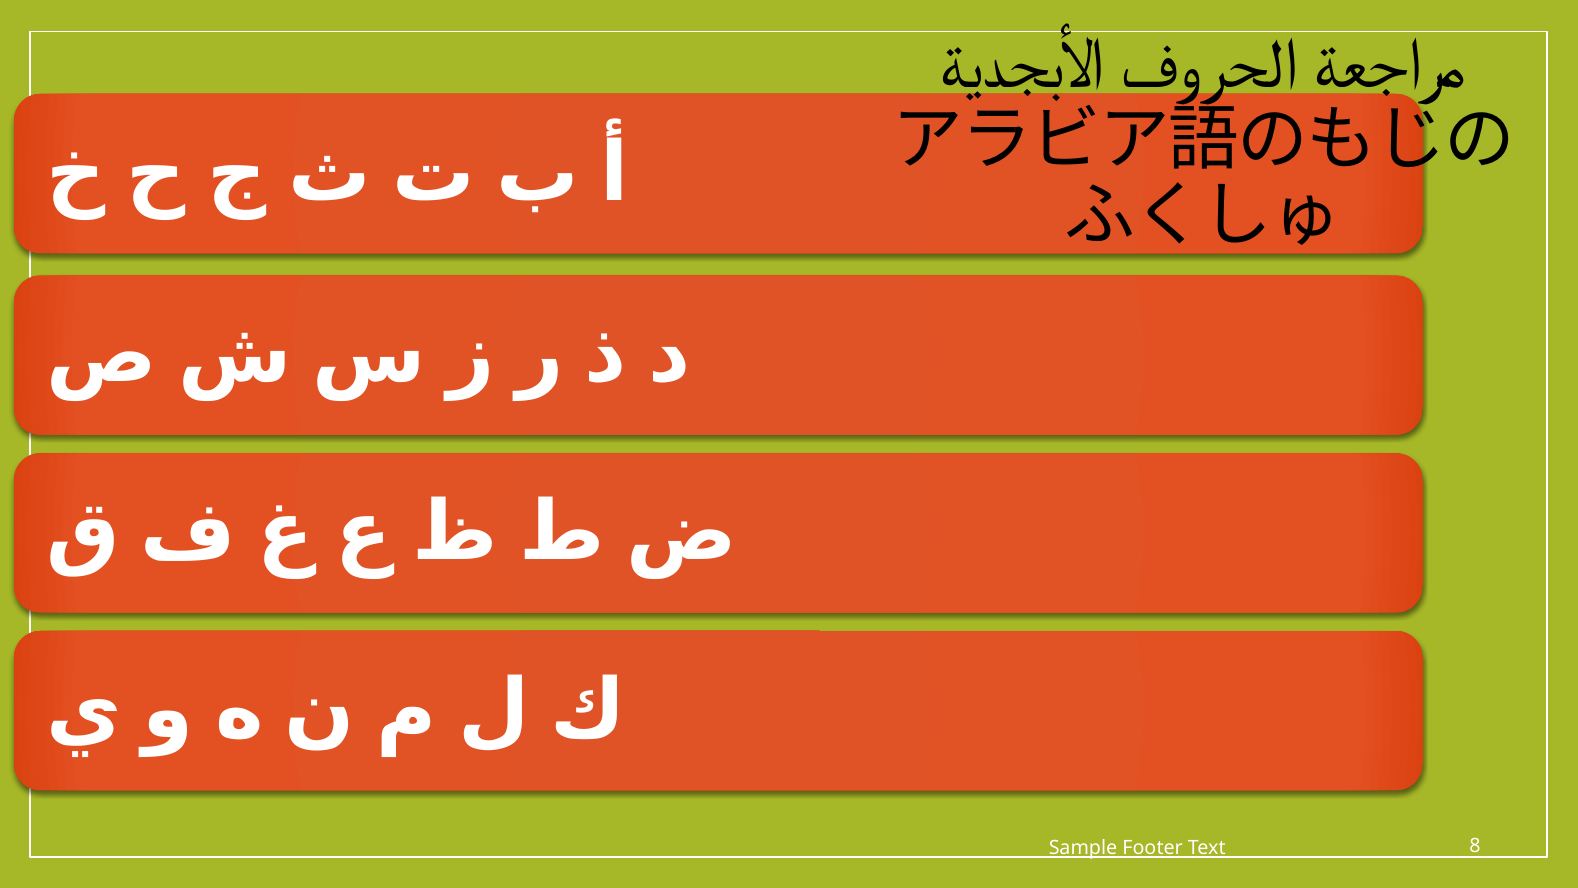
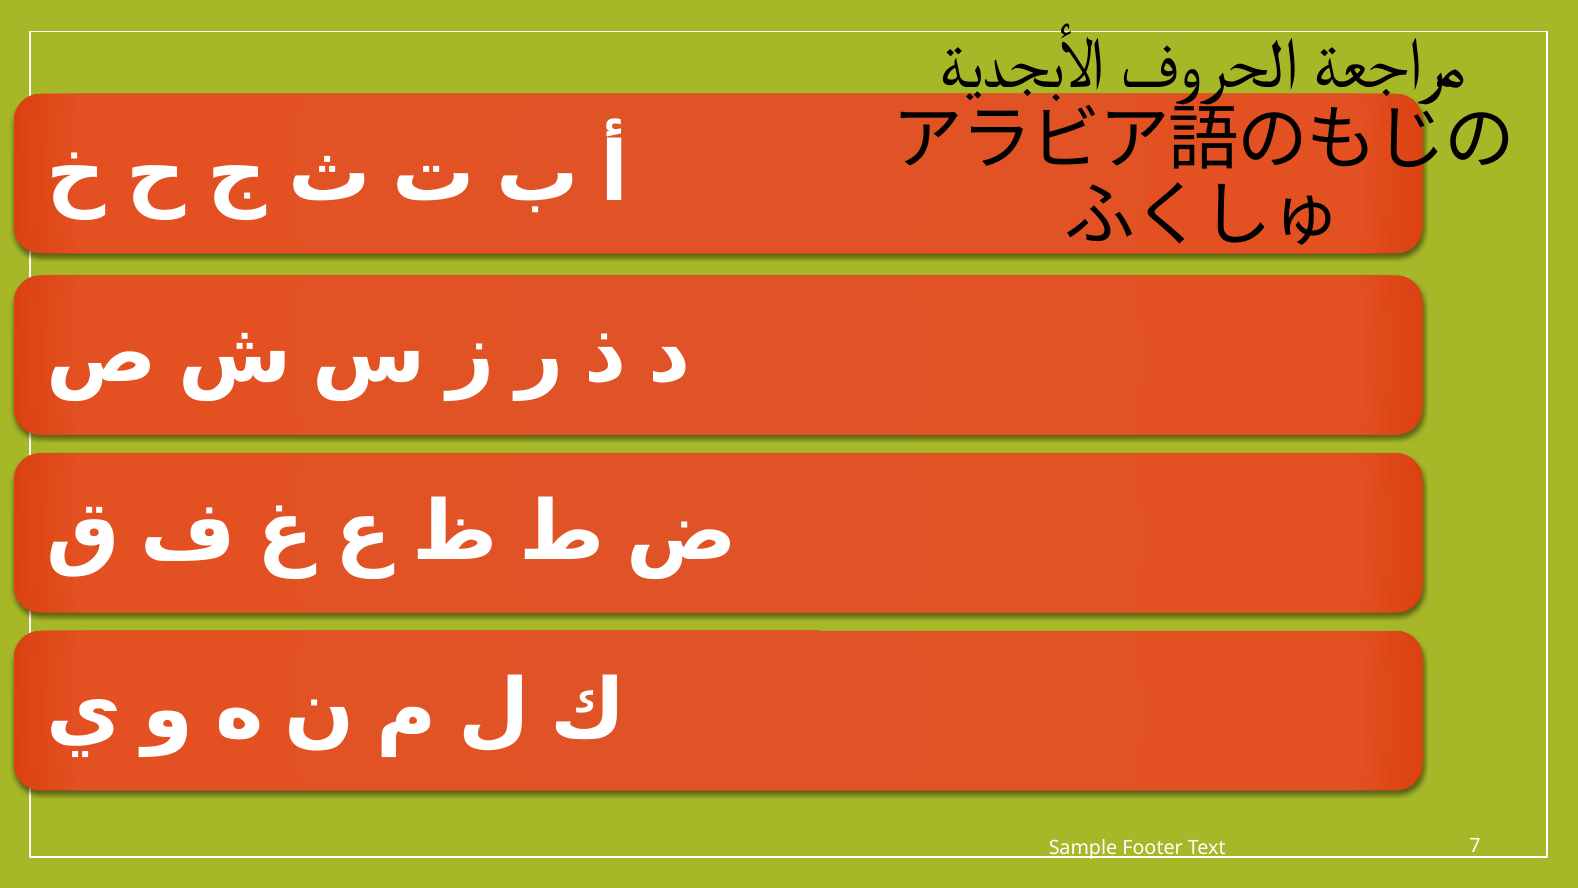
8: 8 -> 7
